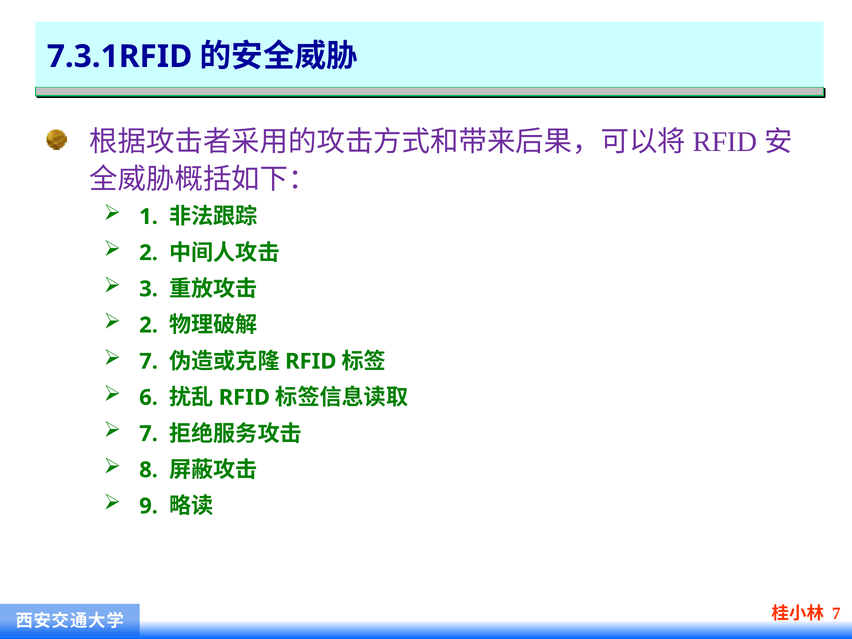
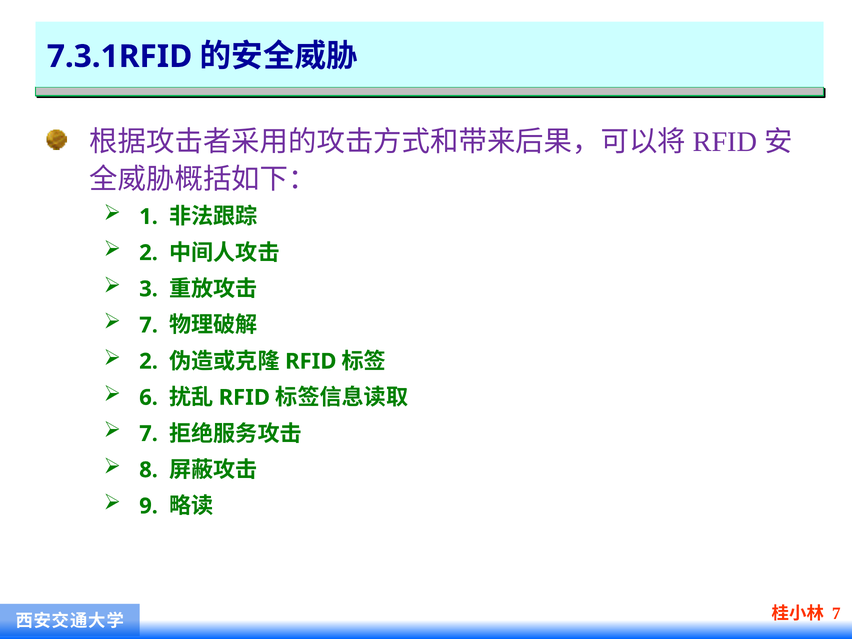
2 at (149, 325): 2 -> 7
7 at (149, 361): 7 -> 2
